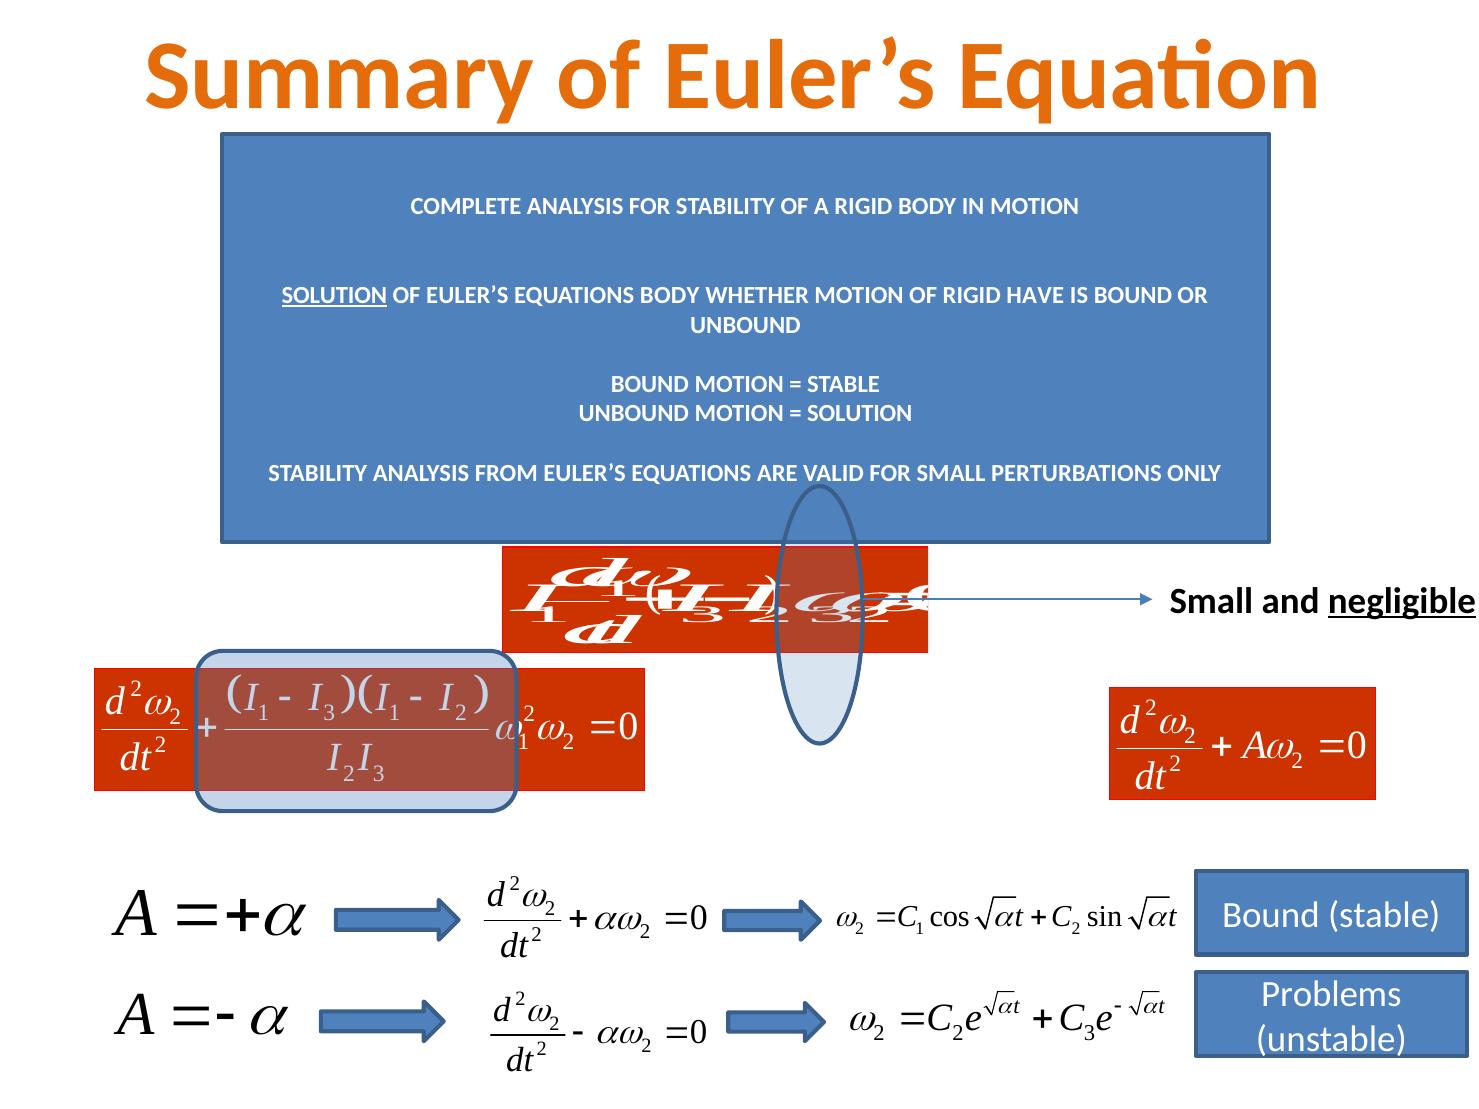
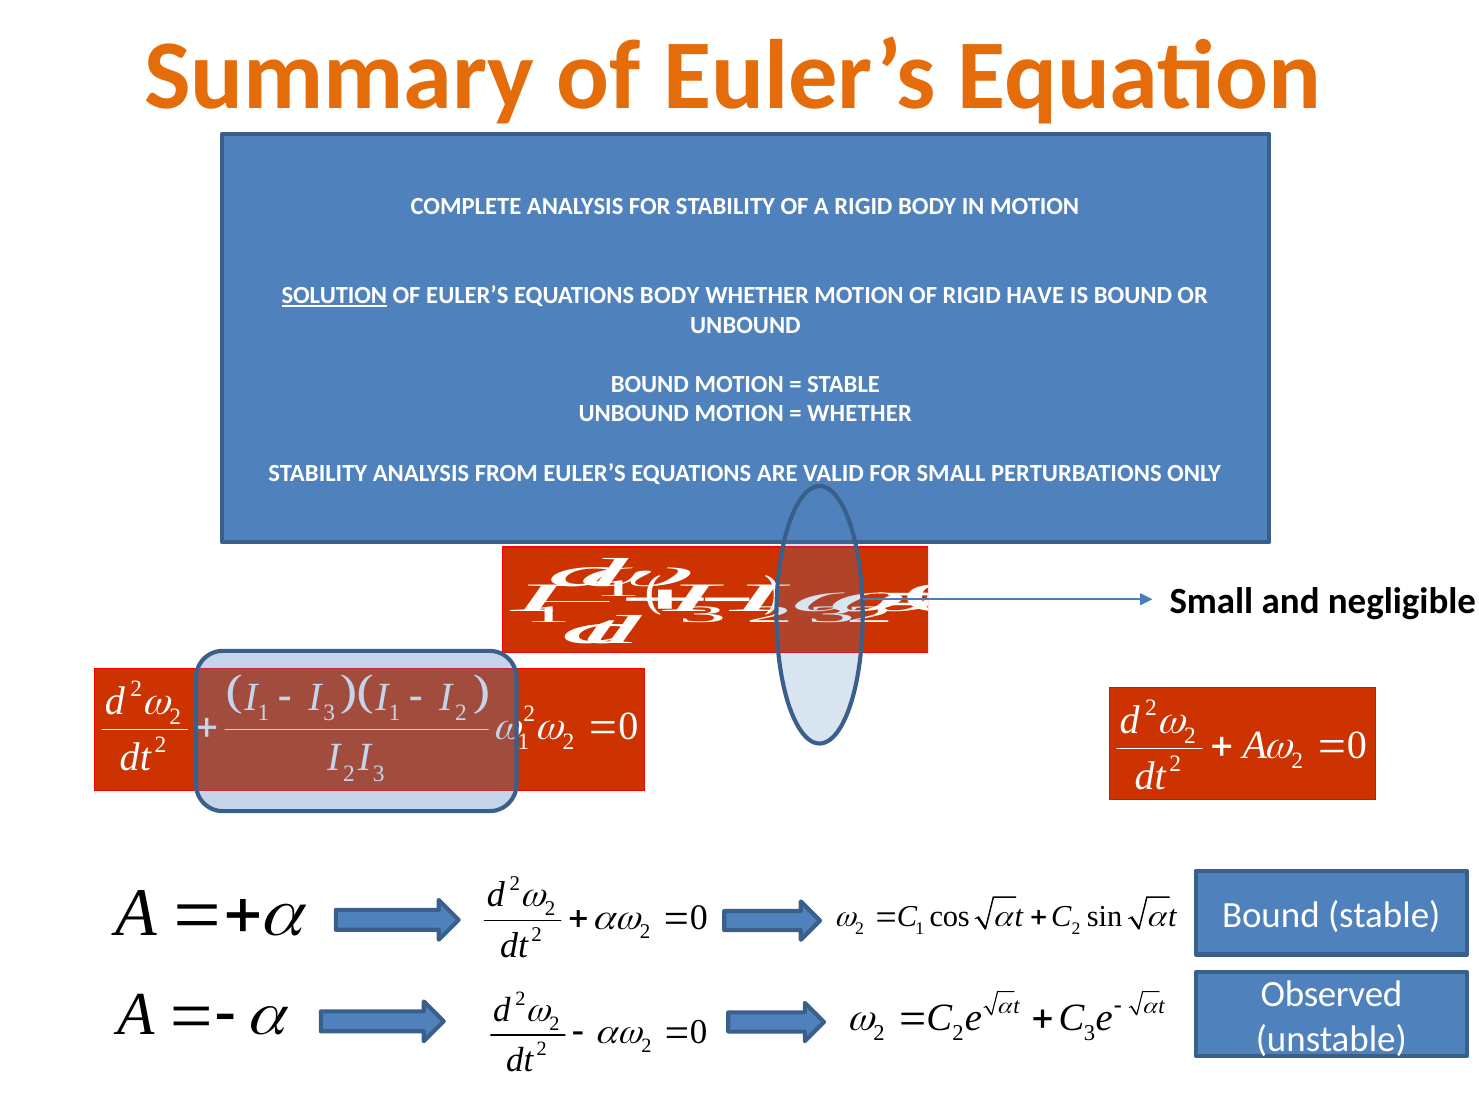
SOLUTION at (860, 414): SOLUTION -> WHETHER
negligible underline: present -> none
Problems: Problems -> Observed
